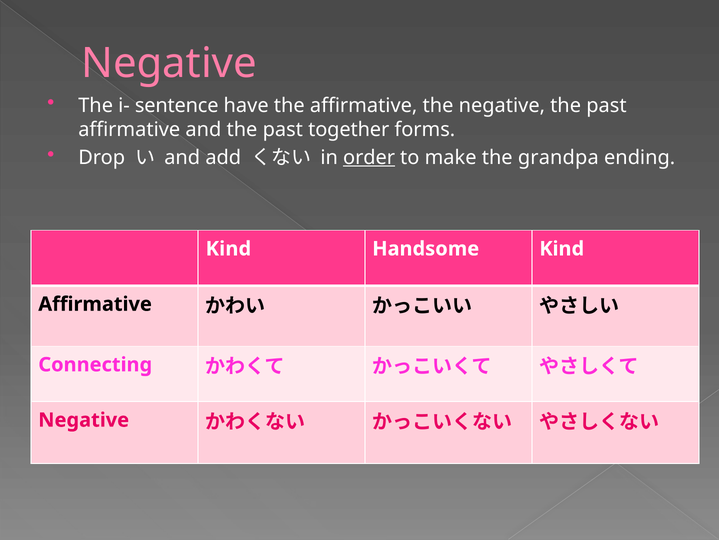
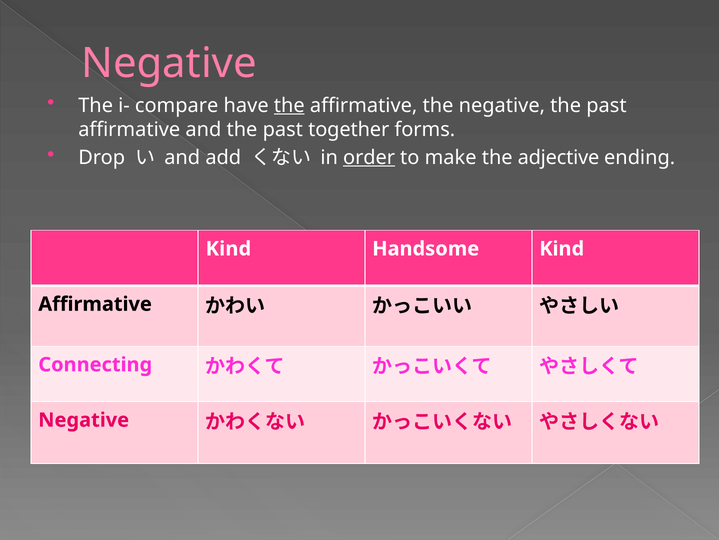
sentence: sentence -> compare
the at (289, 105) underline: none -> present
grandpa: grandpa -> adjective
